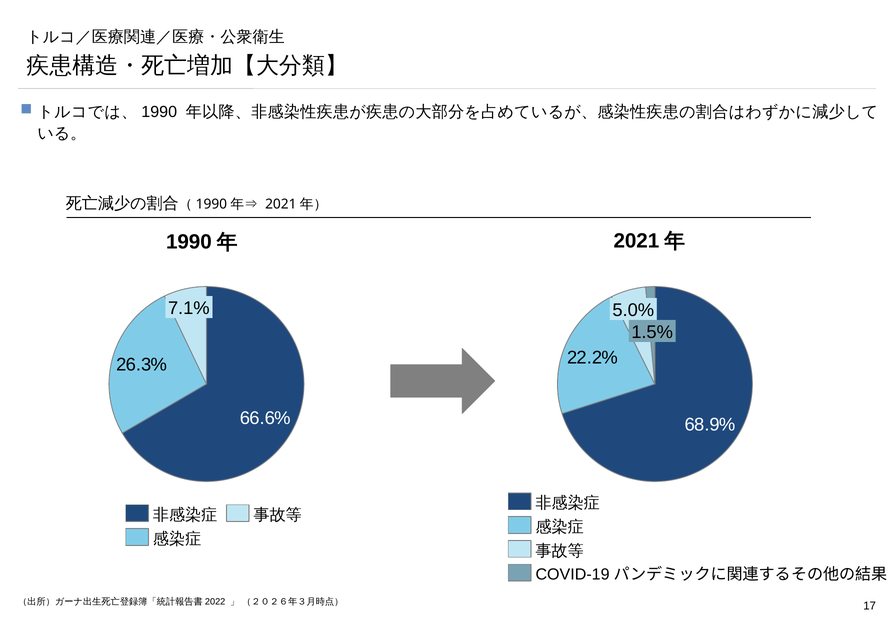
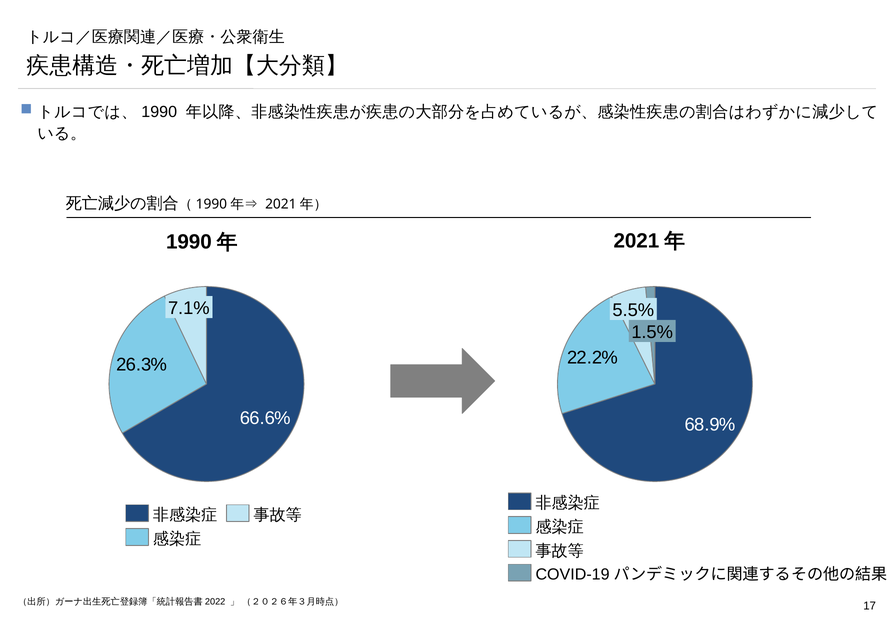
5.0%: 5.0% -> 5.5%
